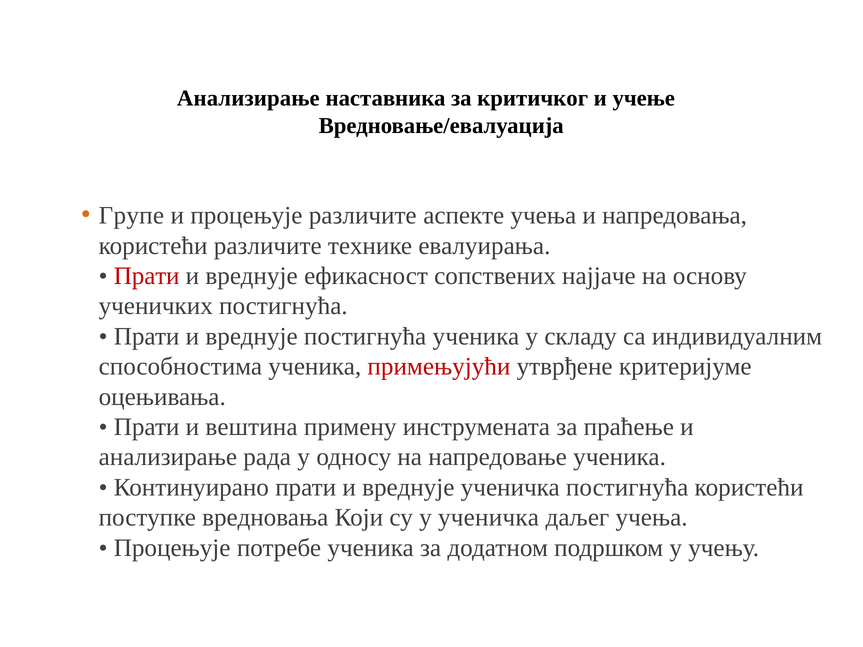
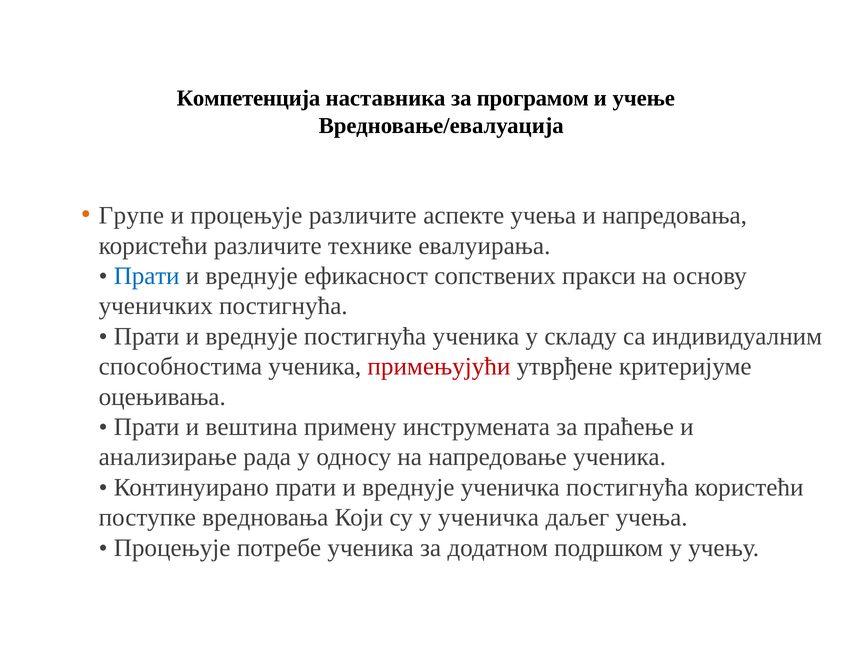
Анализирање at (248, 98): Анализирање -> Компетенција
критичкoг: критичкoг -> програмом
Прати at (147, 276) colour: red -> blue
најјаче: најјаче -> пракси
